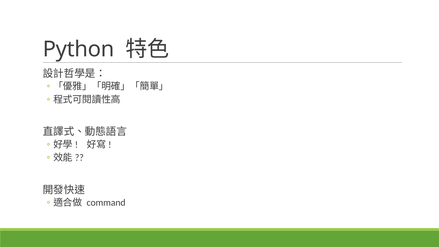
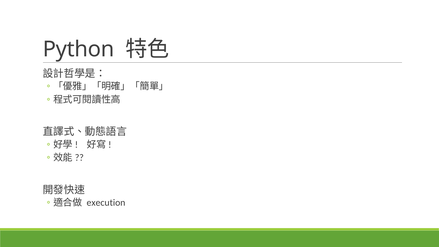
command: command -> execution
